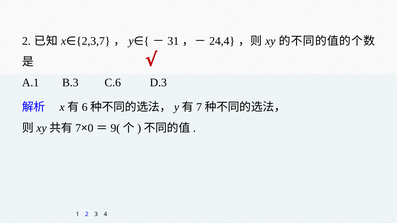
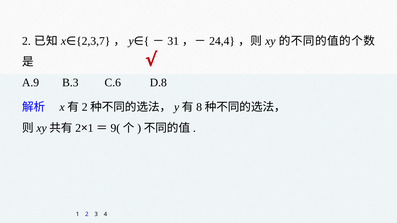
A.1: A.1 -> A.9
D.3: D.3 -> D.8
6 at (85, 107): 6 -> 2
7 at (199, 107): 7 -> 8
7 at (78, 128): 7 -> 2
0 at (91, 128): 0 -> 1
